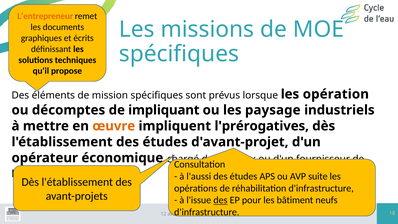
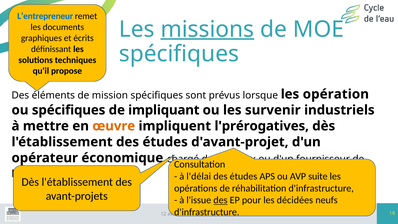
L’entrepreneur colour: orange -> blue
missions underline: none -> present
ou décomptes: décomptes -> spécifiques
paysage: paysage -> survenir
l'aussi: l'aussi -> l'délai
bâtiment: bâtiment -> décidées
